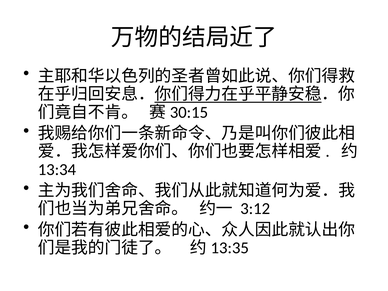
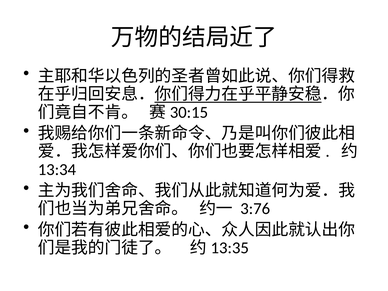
3:12: 3:12 -> 3:76
